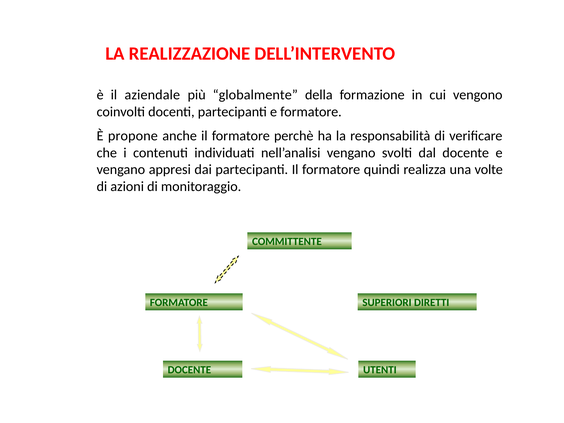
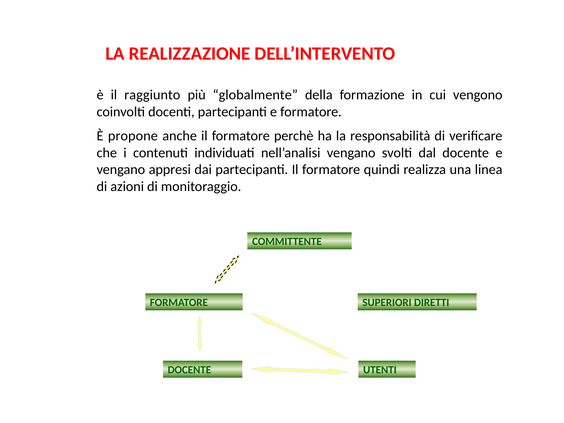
aziendale: aziendale -> raggiunto
volte: volte -> linea
